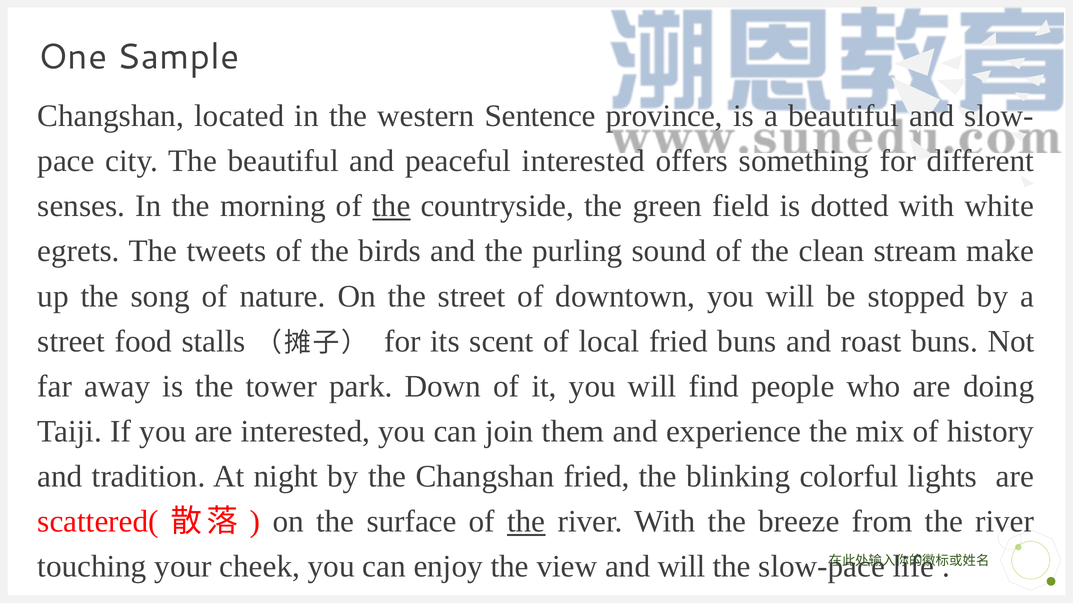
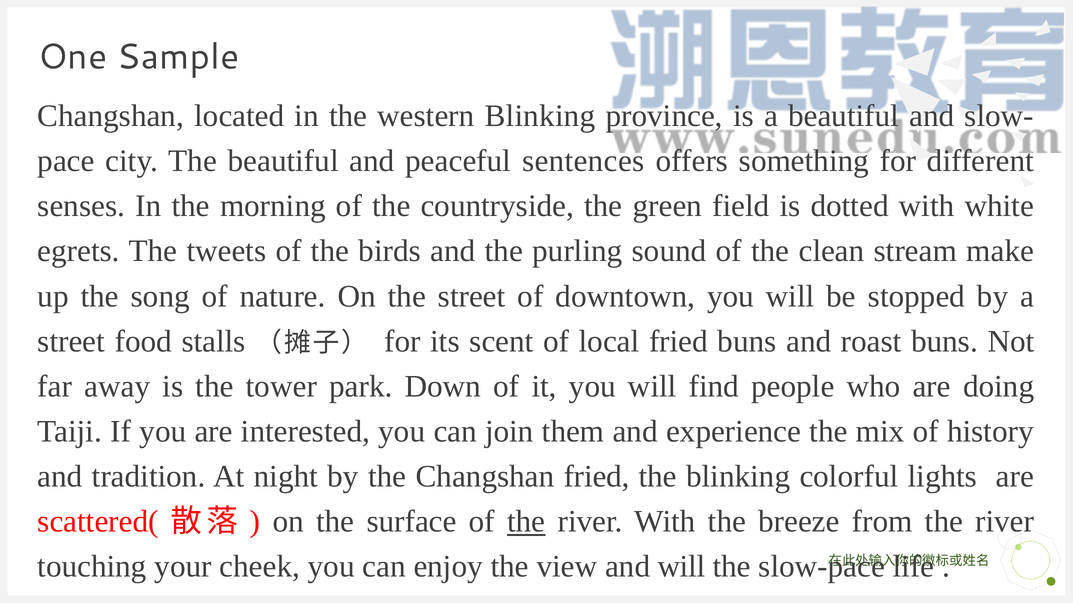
western Sentence: Sentence -> Blinking
peaceful interested: interested -> sentences
the at (391, 206) underline: present -> none
